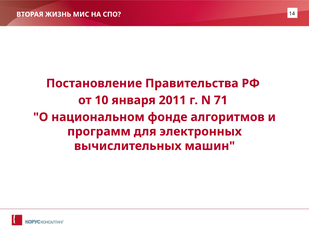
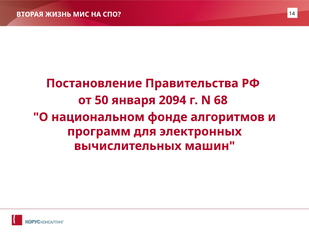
10: 10 -> 50
2011: 2011 -> 2094
71: 71 -> 68
